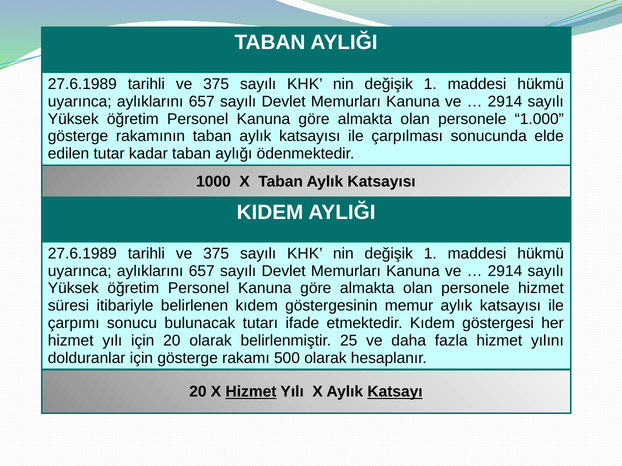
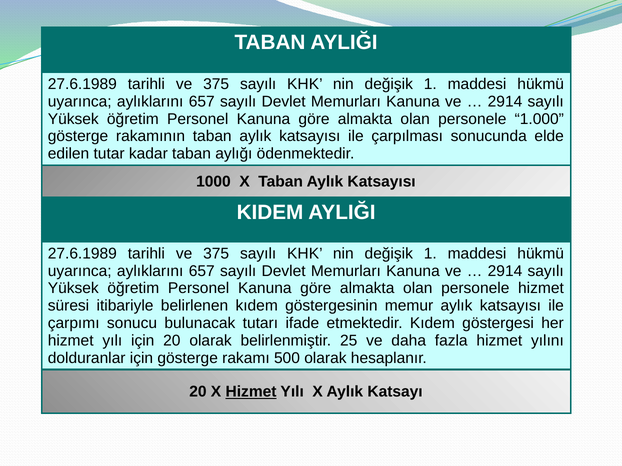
Katsayı underline: present -> none
